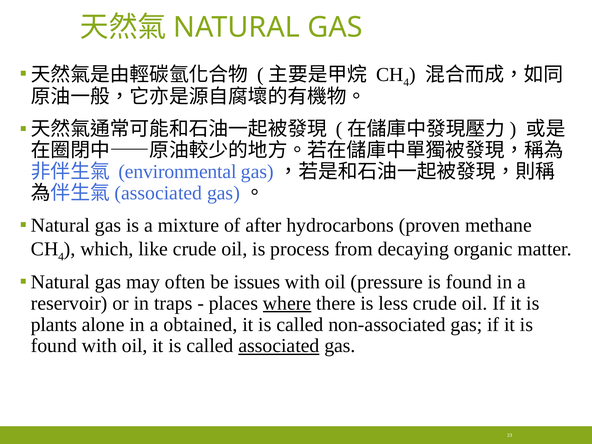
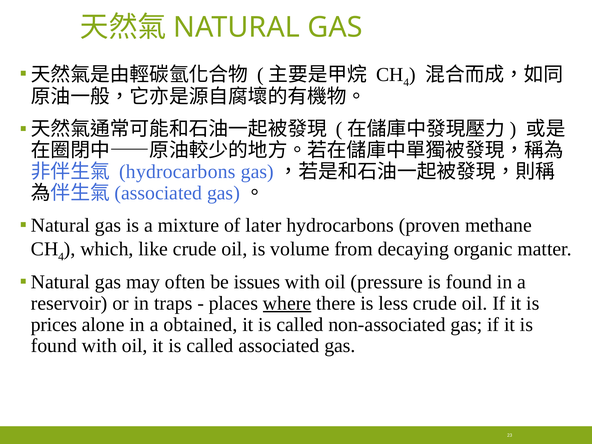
environmental at (178, 172): environmental -> hydrocarbons
after: after -> later
process: process -> volume
plants: plants -> prices
associated underline: present -> none
